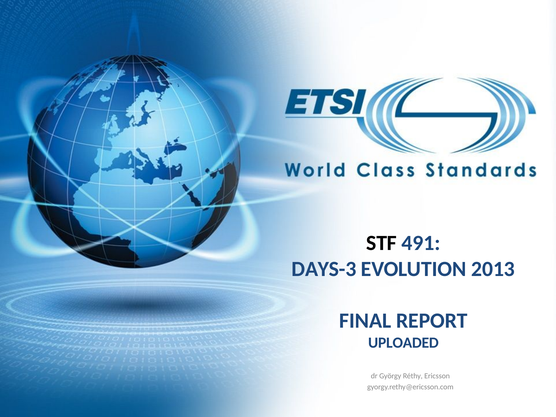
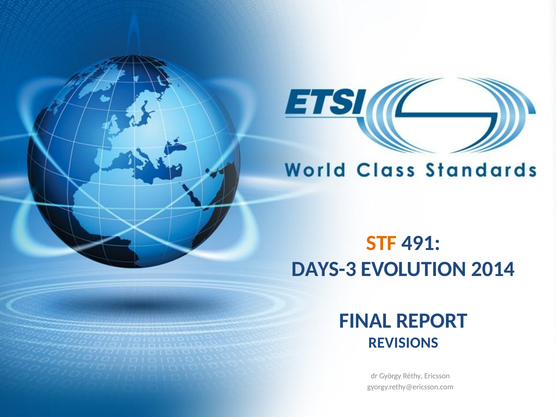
STF colour: black -> orange
2013: 2013 -> 2014
UPLOADED: UPLOADED -> REVISIONS
